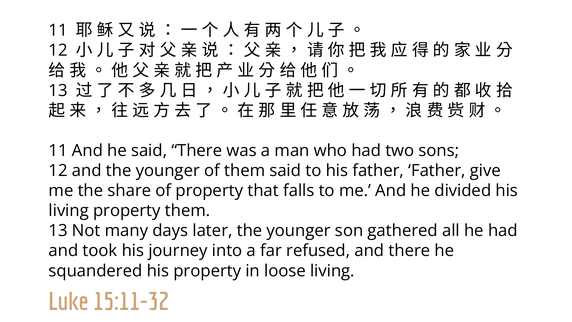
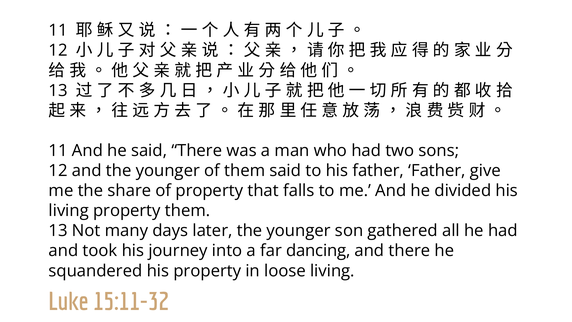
refused: refused -> dancing
